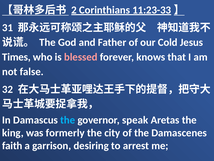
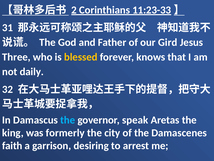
Cold: Cold -> Gird
Times: Times -> Three
blessed colour: pink -> yellow
false: false -> daily
